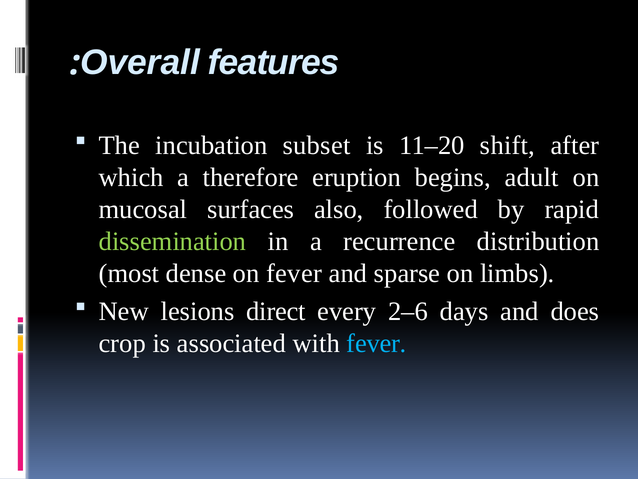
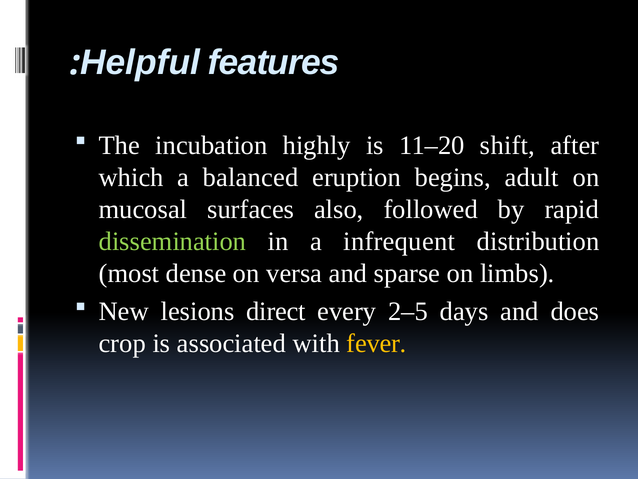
Overall: Overall -> Helpful
subset: subset -> highly
therefore: therefore -> balanced
recurrence: recurrence -> infrequent
on fever: fever -> versa
2–6: 2–6 -> 2–5
fever at (376, 343) colour: light blue -> yellow
